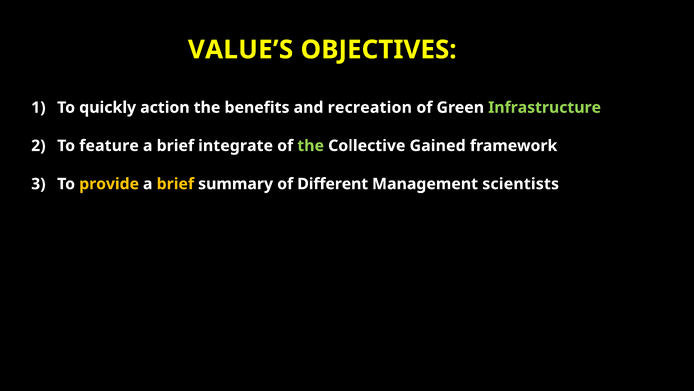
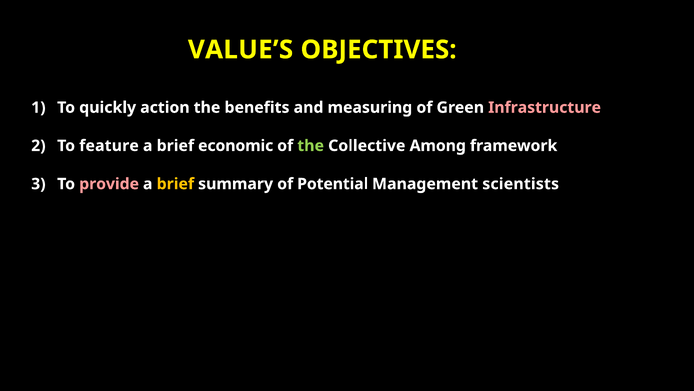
recreation: recreation -> measuring
Infrastructure colour: light green -> pink
integrate: integrate -> economic
Gained: Gained -> Among
provide colour: yellow -> pink
Different: Different -> Potential
